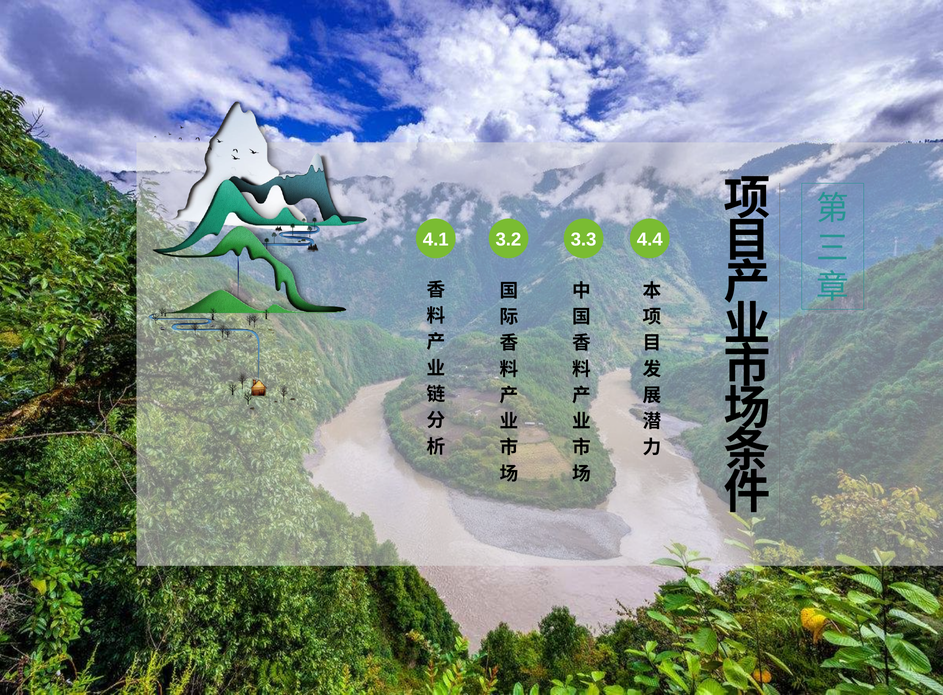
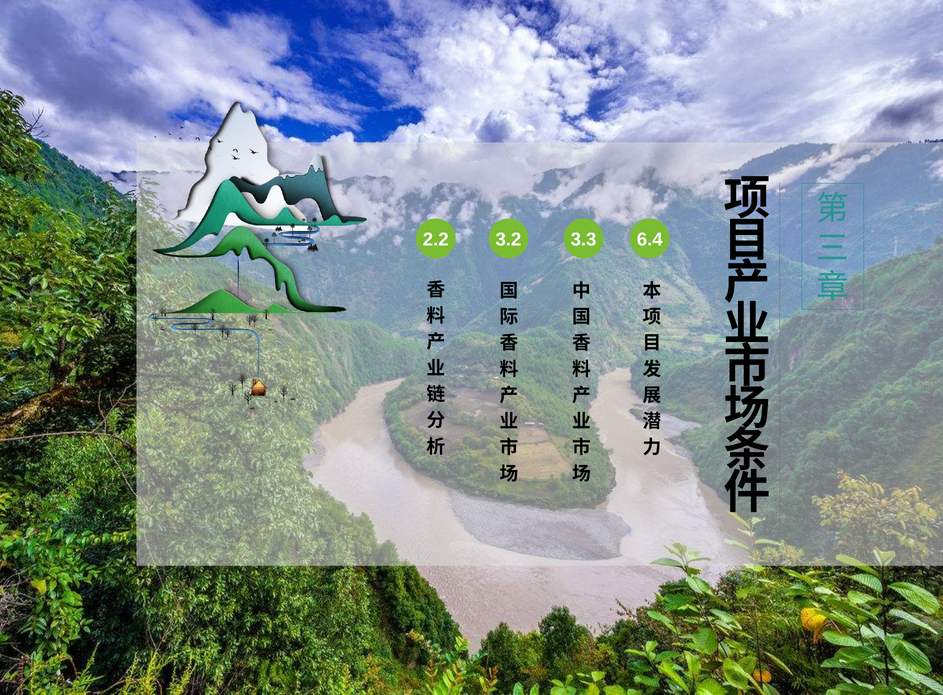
4.1: 4.1 -> 2.2
4.4: 4.4 -> 6.4
